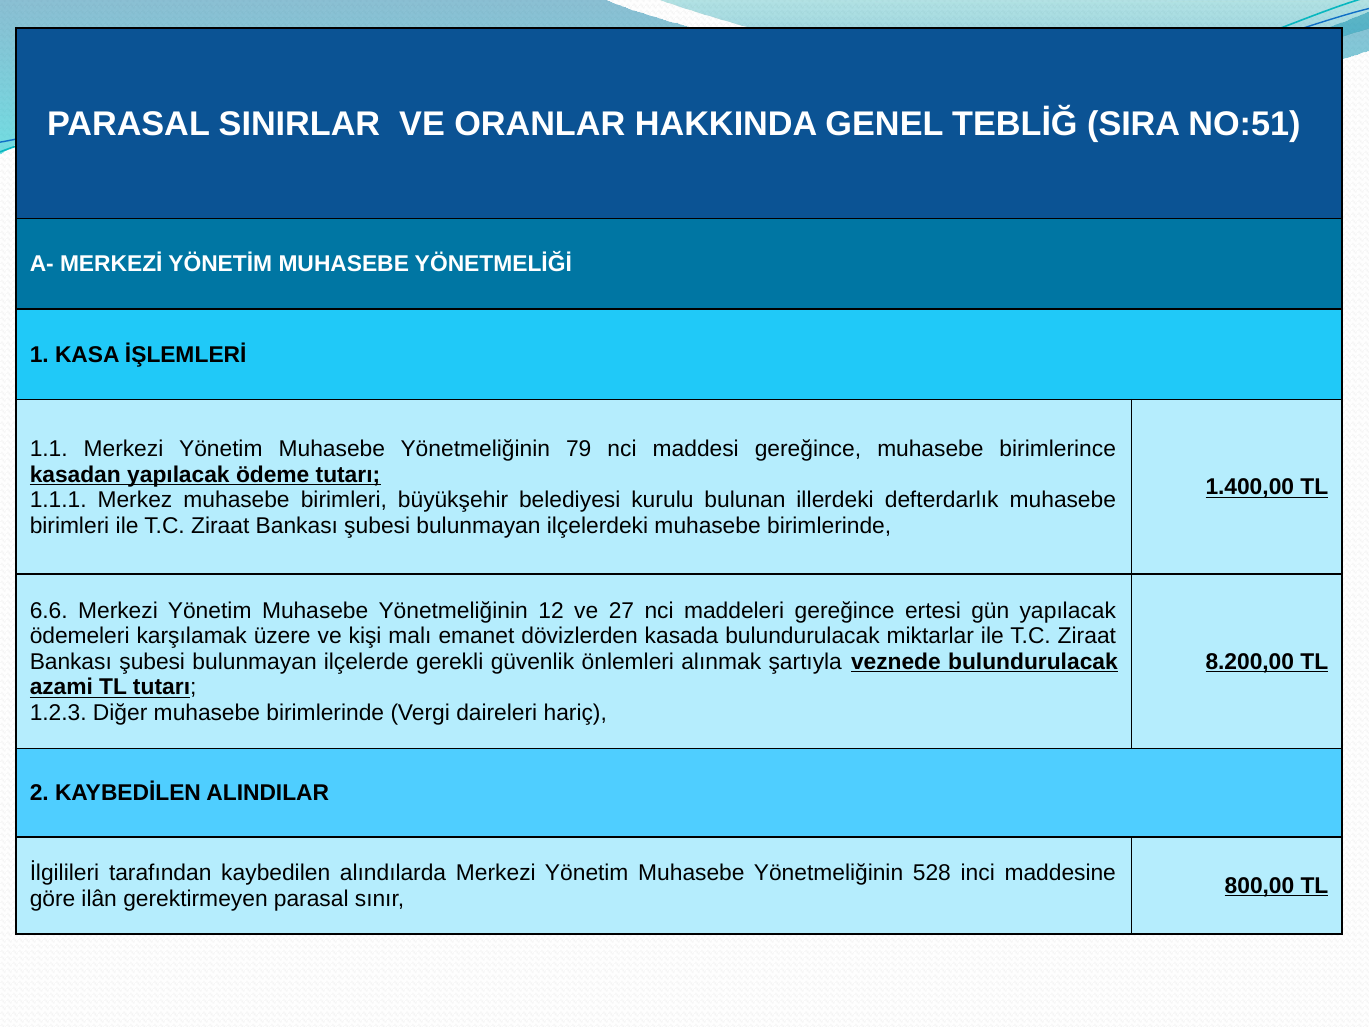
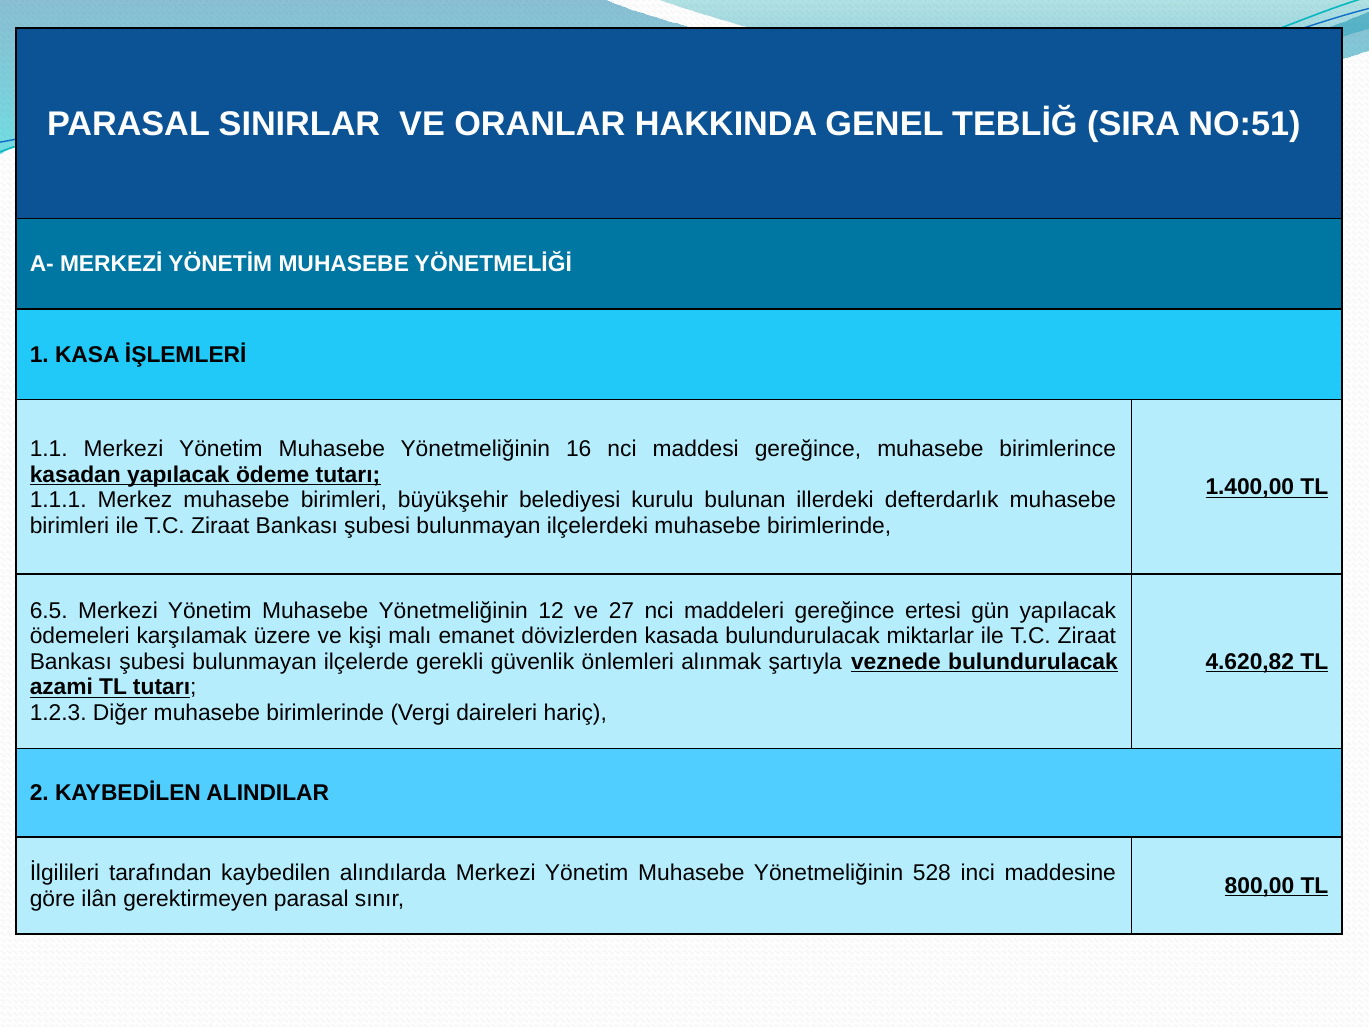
79: 79 -> 16
6.6: 6.6 -> 6.5
8.200,00: 8.200,00 -> 4.620,82
